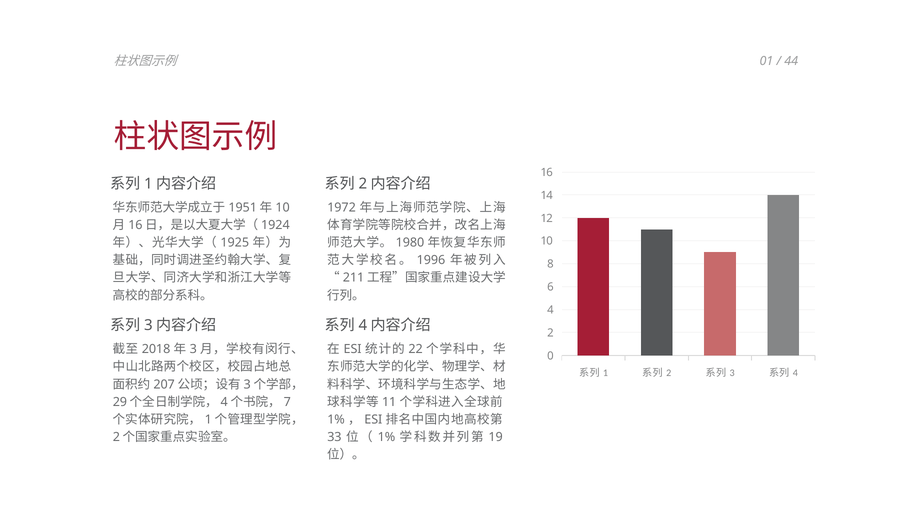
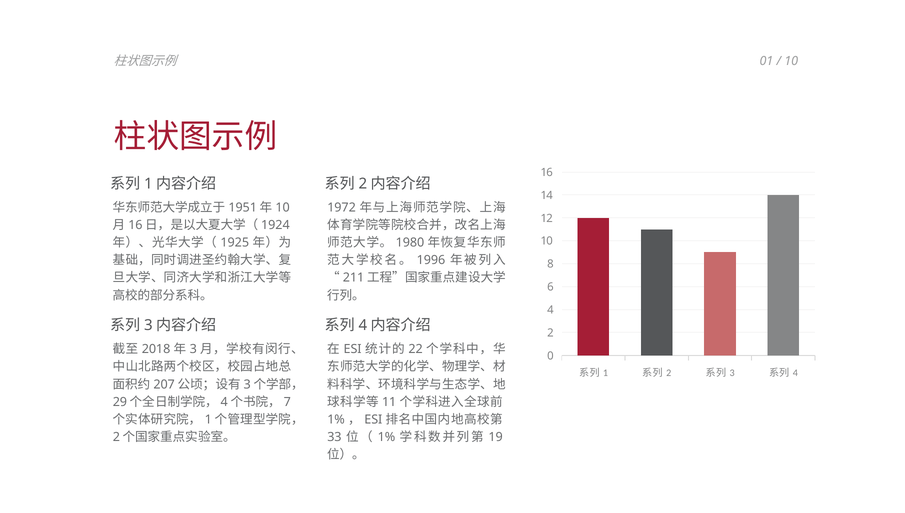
44 at (791, 61): 44 -> 10
